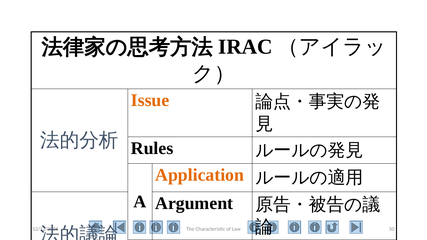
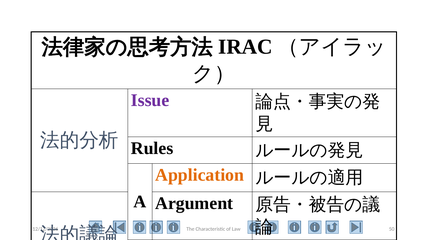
Issue colour: orange -> purple
